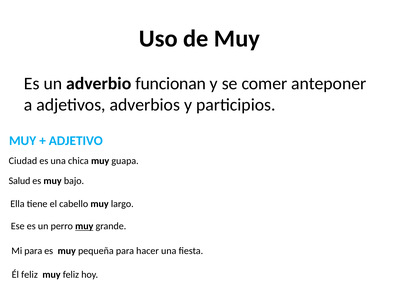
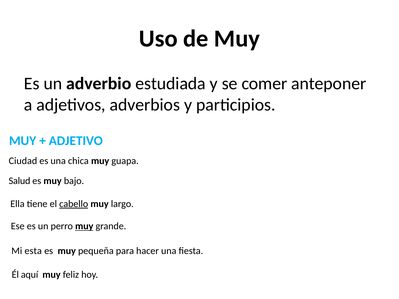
funcionan: funcionan -> estudiada
cabello underline: none -> present
Mi para: para -> esta
Él feliz: feliz -> aquí
